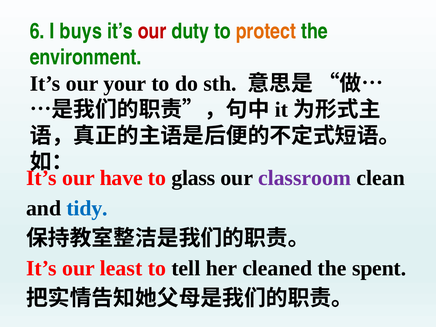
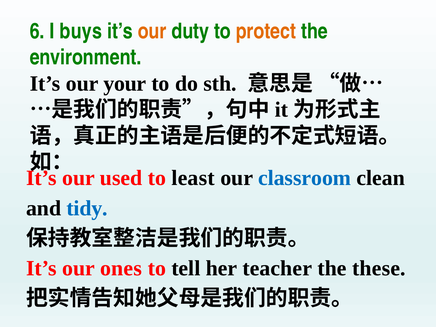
our at (152, 31) colour: red -> orange
have: have -> used
glass: glass -> least
classroom colour: purple -> blue
least: least -> ones
cleaned: cleaned -> teacher
spent: spent -> these
